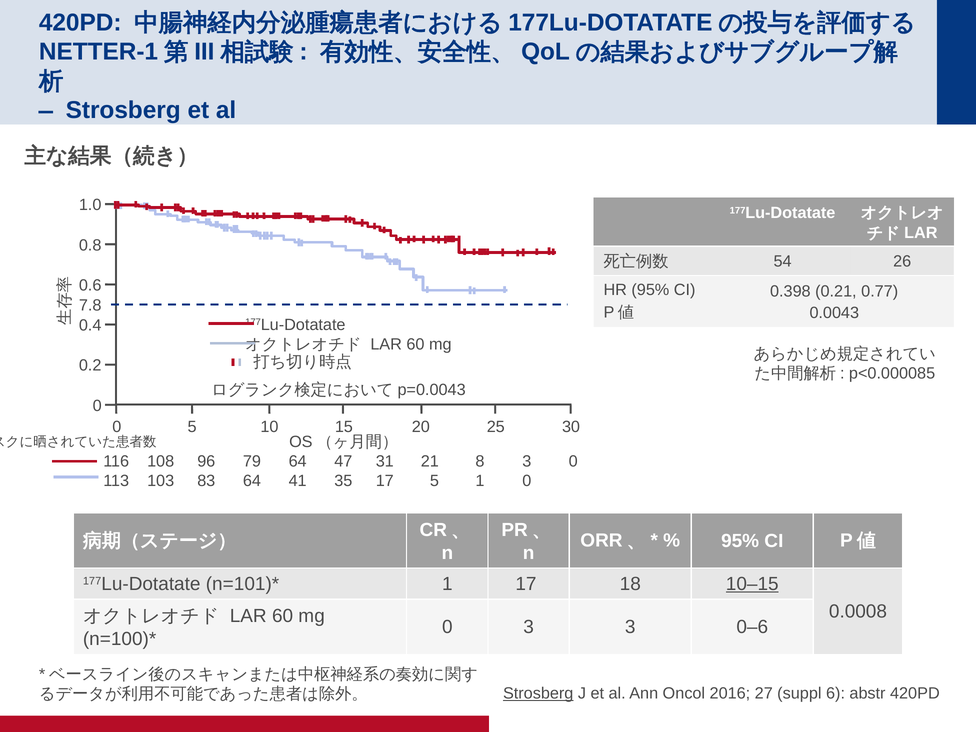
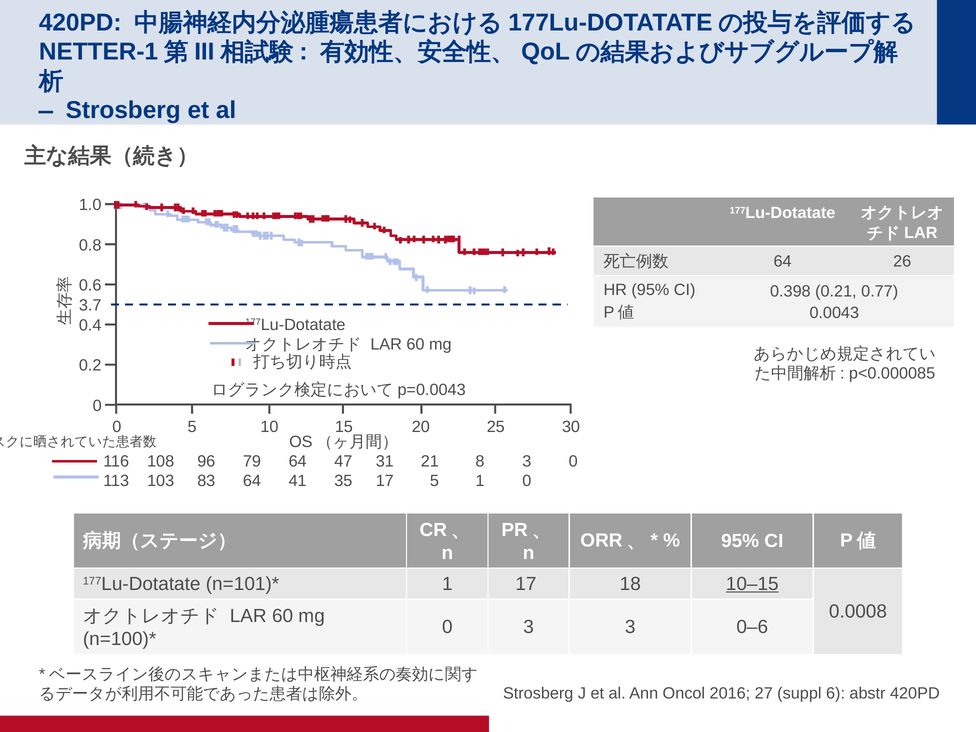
54 at (783, 261): 54 -> 64
7.8: 7.8 -> 3.7
Strosberg at (538, 694) underline: present -> none
